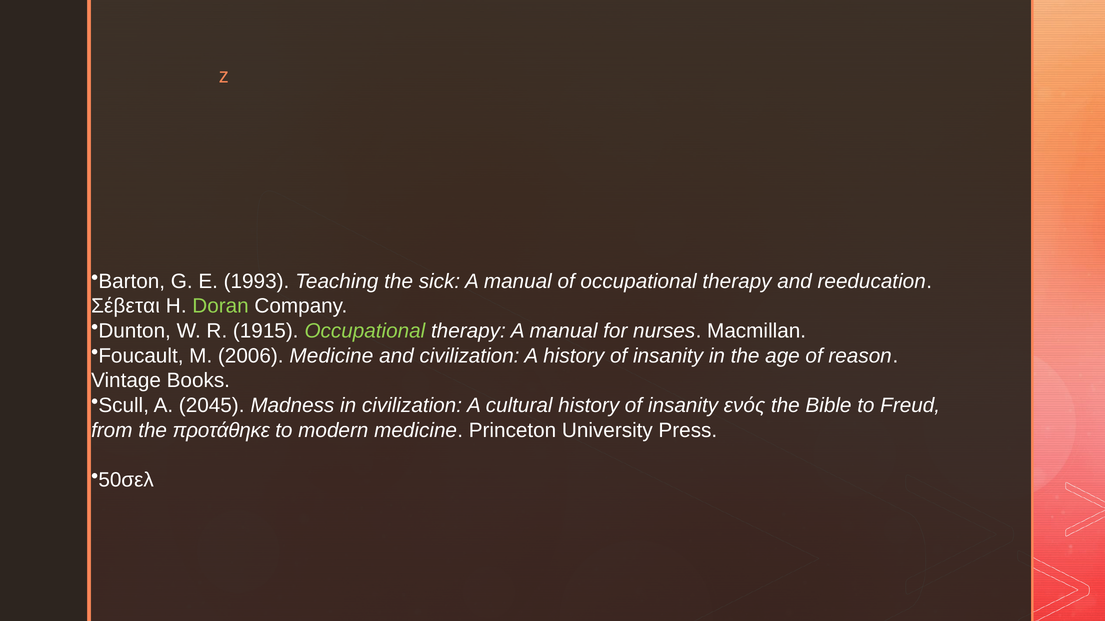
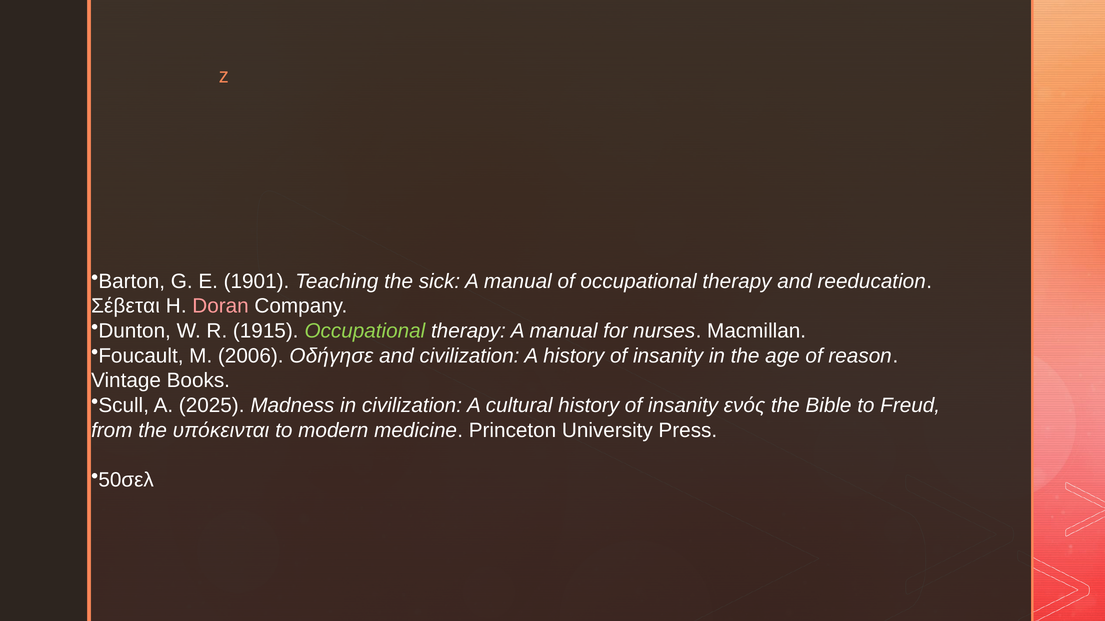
1993: 1993 -> 1901
Doran colour: light green -> pink
2006 Medicine: Medicine -> Οδήγησε
2045: 2045 -> 2025
προτάθηκε: προτάθηκε -> υπόκεινται
